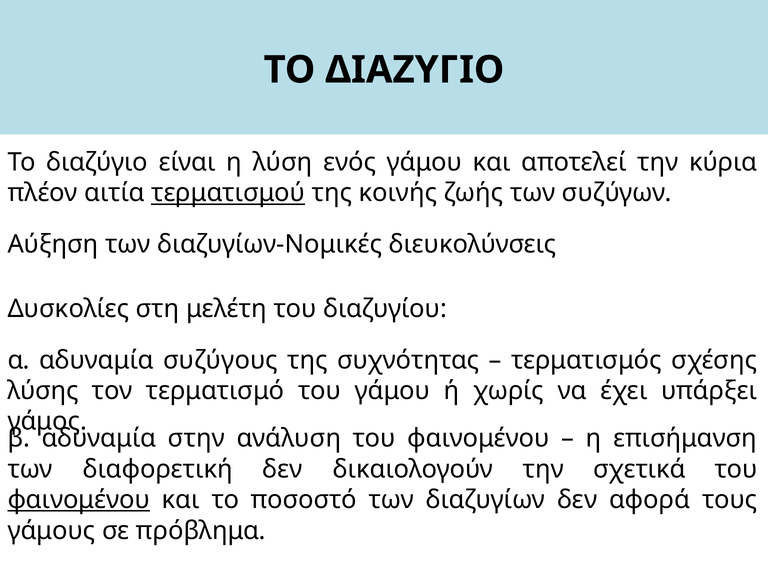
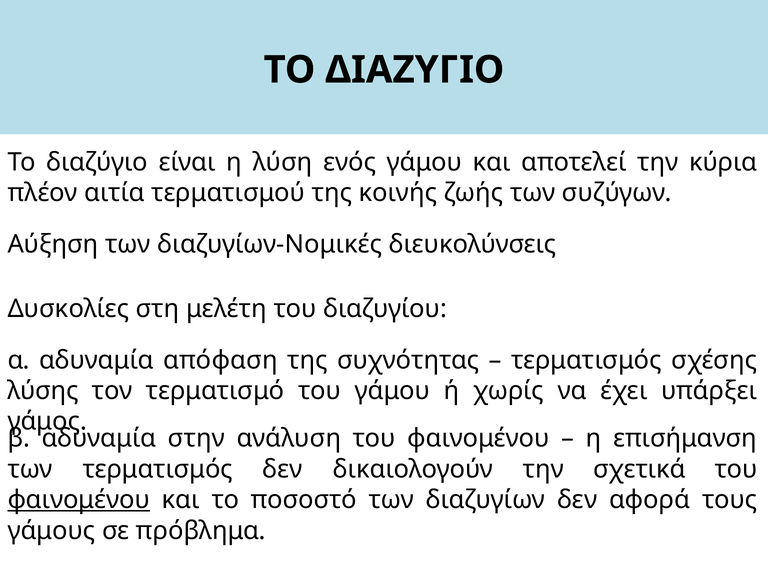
τερματισμού underline: present -> none
συζύγους: συζύγους -> απόφαση
των διαφορετική: διαφορετική -> τερματισμός
